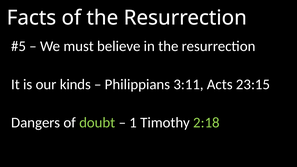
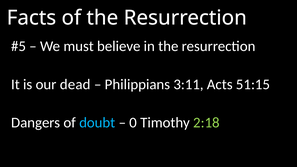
kinds: kinds -> dead
23:15: 23:15 -> 51:15
doubt colour: light green -> light blue
1: 1 -> 0
